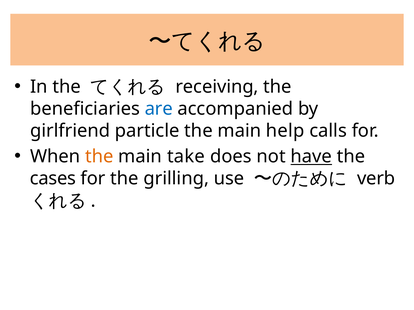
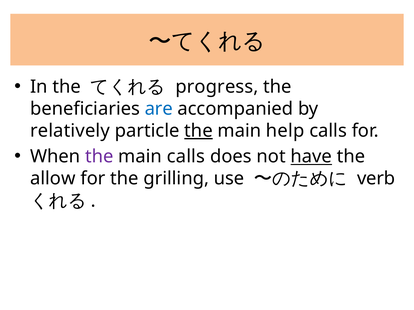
receiving: receiving -> progress
girlfriend: girlfriend -> relatively
the at (199, 131) underline: none -> present
the at (99, 157) colour: orange -> purple
main take: take -> calls
cases: cases -> allow
